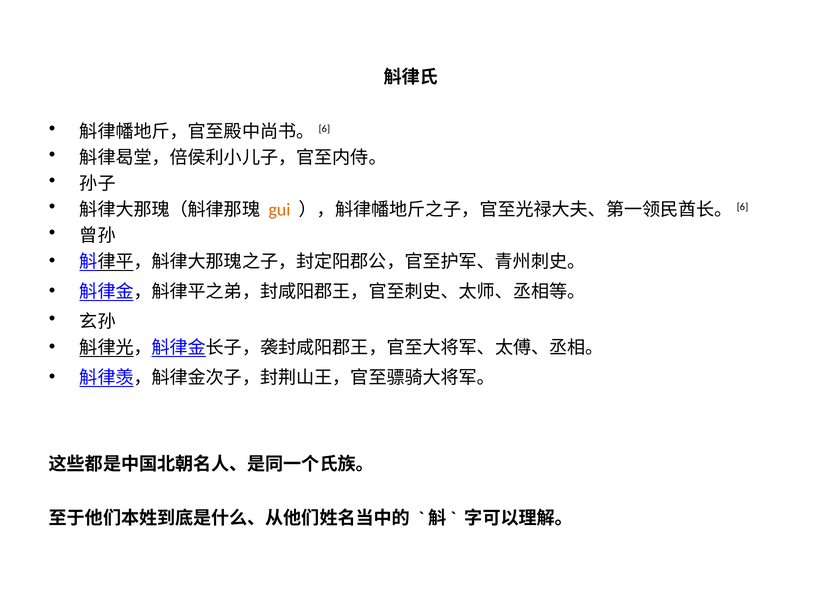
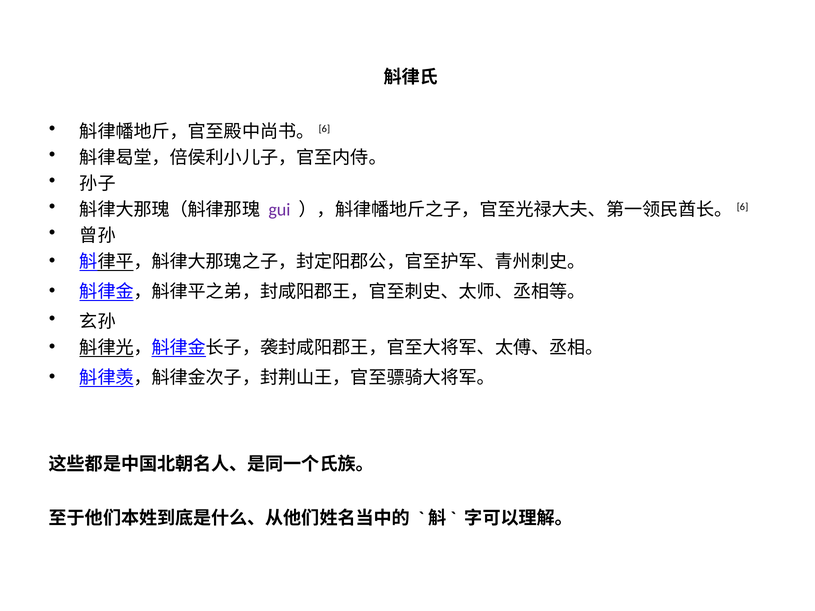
gui colour: orange -> purple
